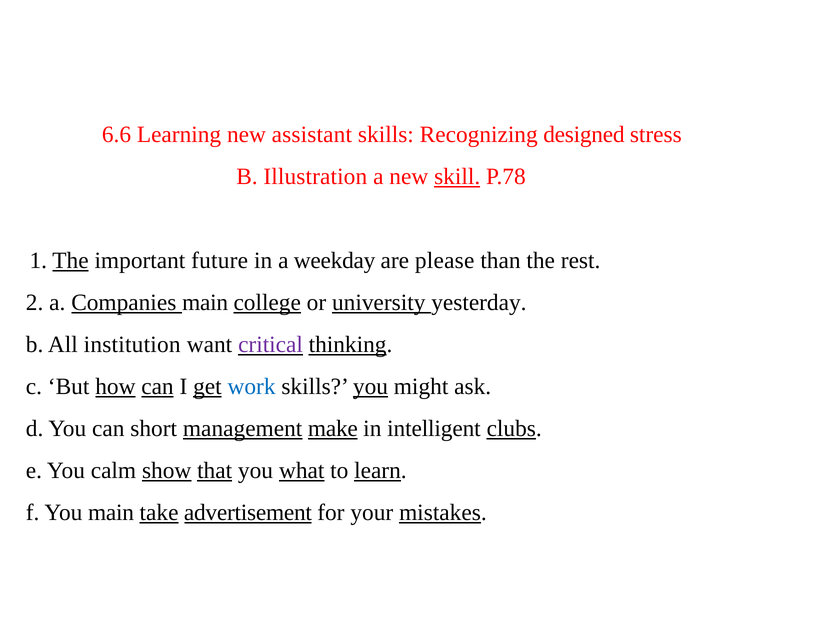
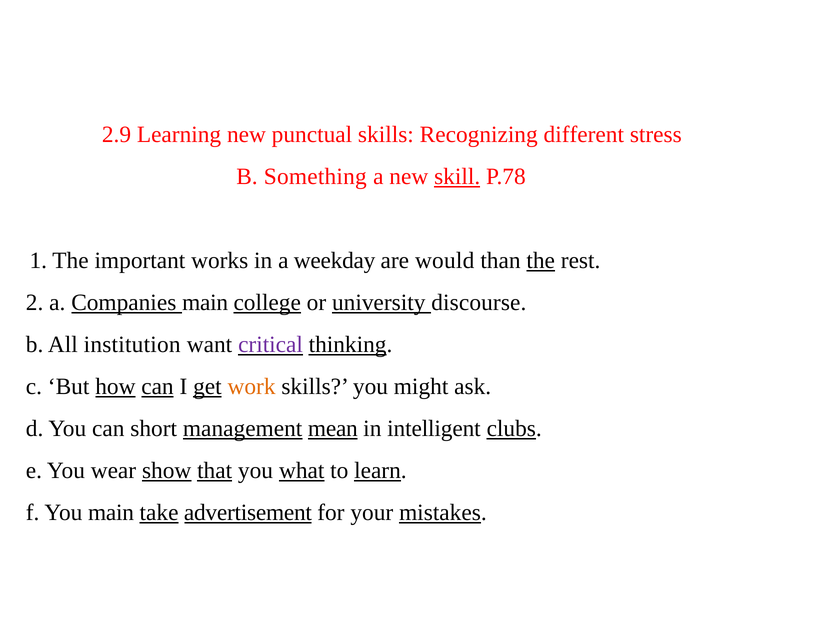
6.6: 6.6 -> 2.9
assistant: assistant -> punctual
designed: designed -> different
Illustration: Illustration -> Something
The at (70, 261) underline: present -> none
future: future -> works
please: please -> would
the at (541, 261) underline: none -> present
yesterday: yesterday -> discourse
work colour: blue -> orange
you at (370, 387) underline: present -> none
make: make -> mean
calm: calm -> wear
